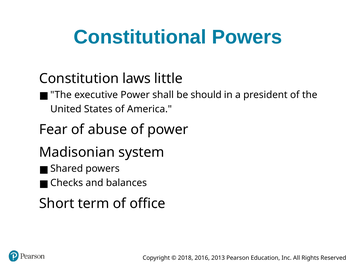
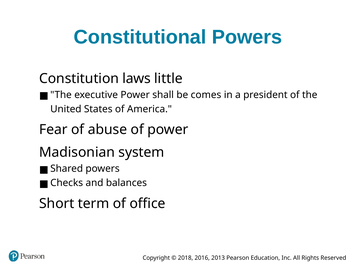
should: should -> comes
